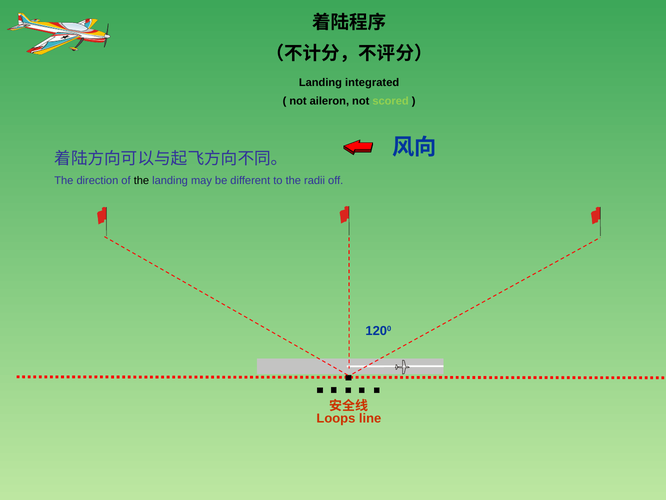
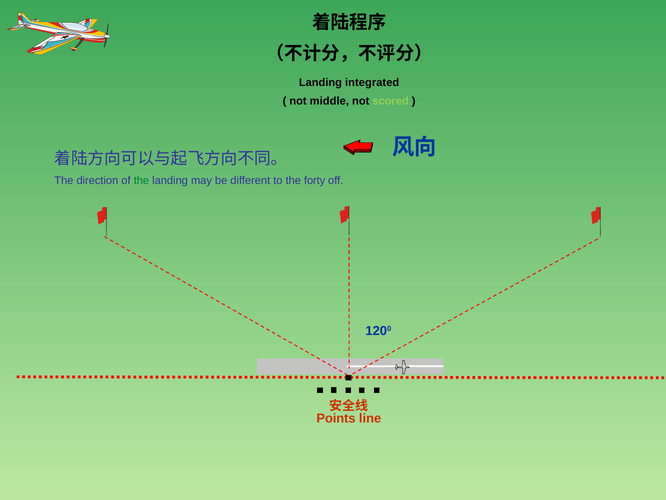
aileron: aileron -> middle
the at (141, 180) colour: black -> green
radii: radii -> forty
Loops: Loops -> Points
